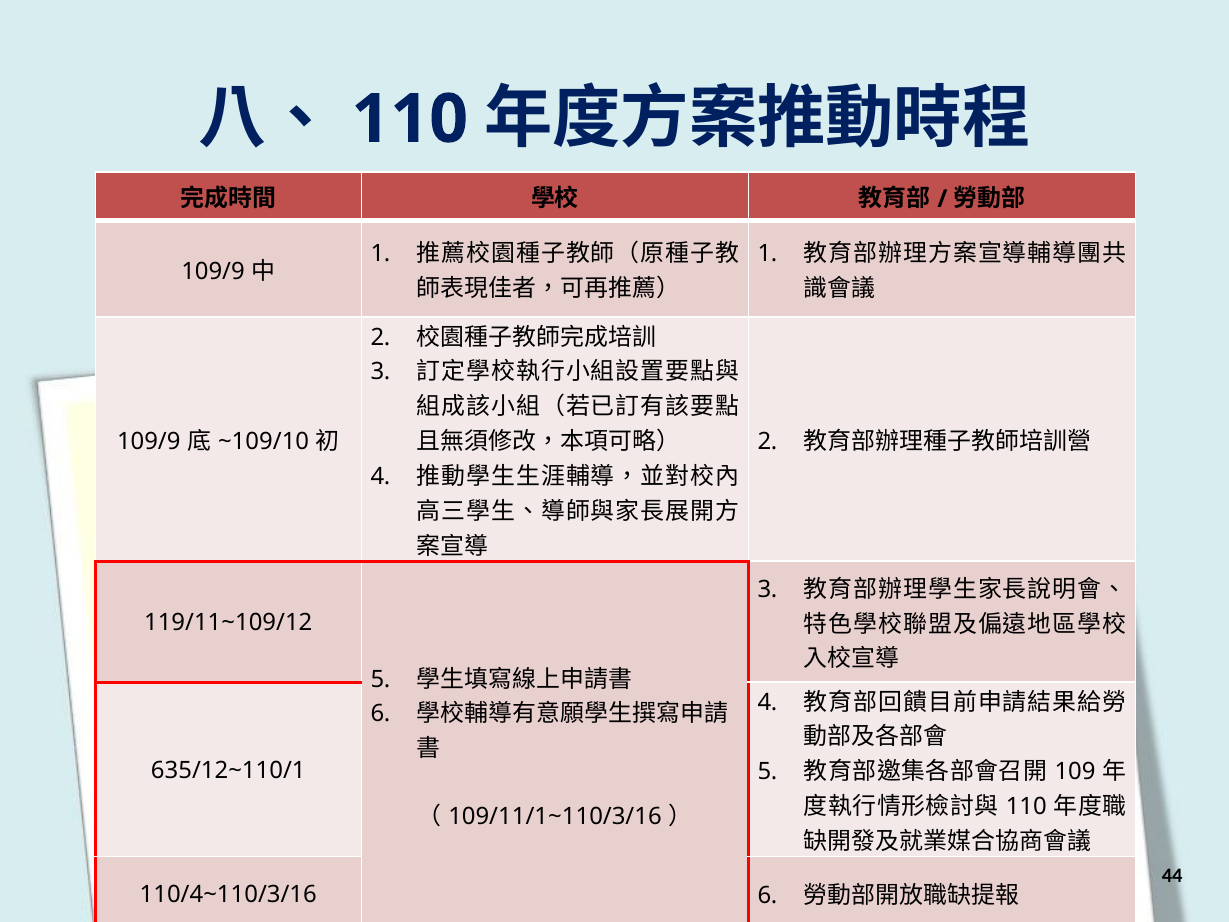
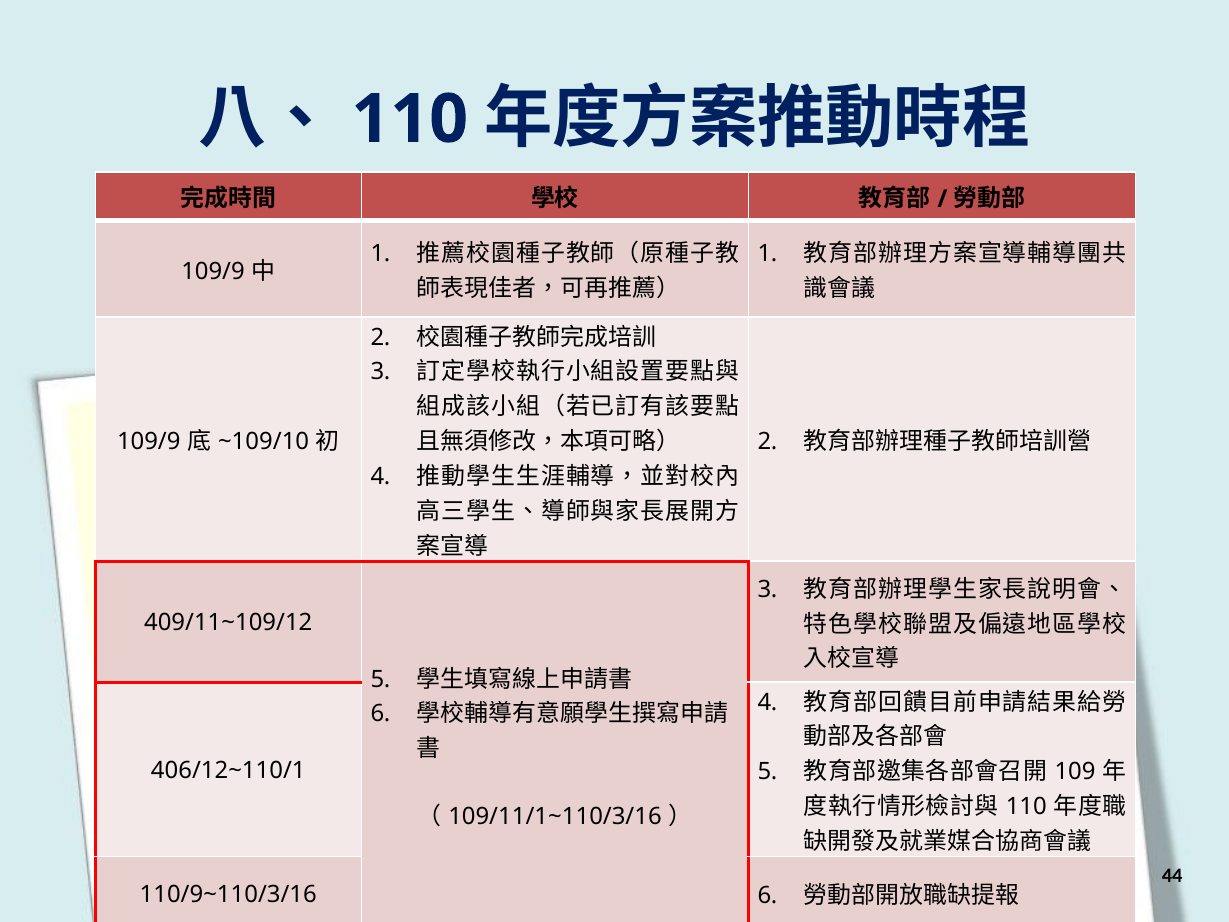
119/11~109/12: 119/11~109/12 -> 409/11~109/12
635/12~110/1: 635/12~110/1 -> 406/12~110/1
110/4~110/3/16: 110/4~110/3/16 -> 110/9~110/3/16
